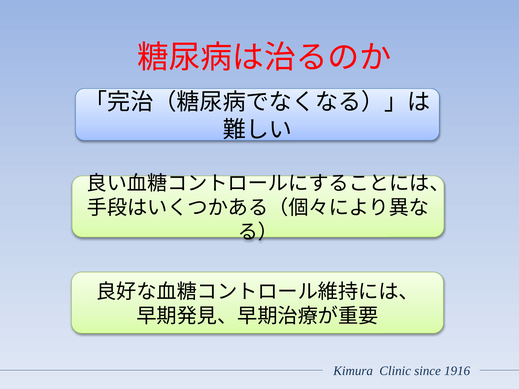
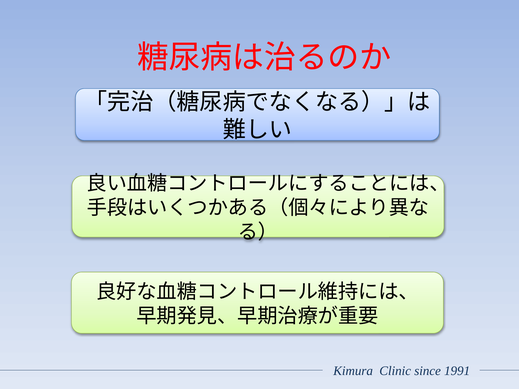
1916: 1916 -> 1991
